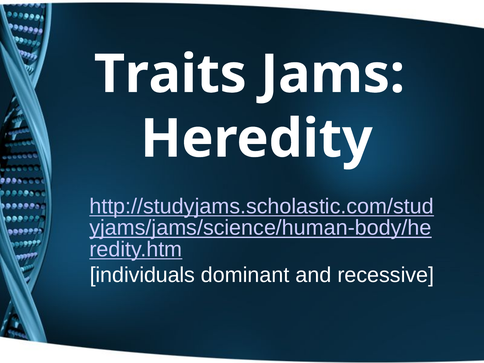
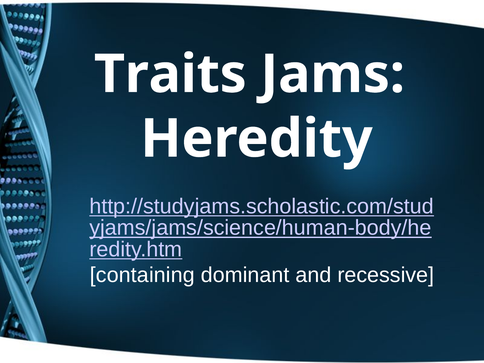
individuals: individuals -> containing
